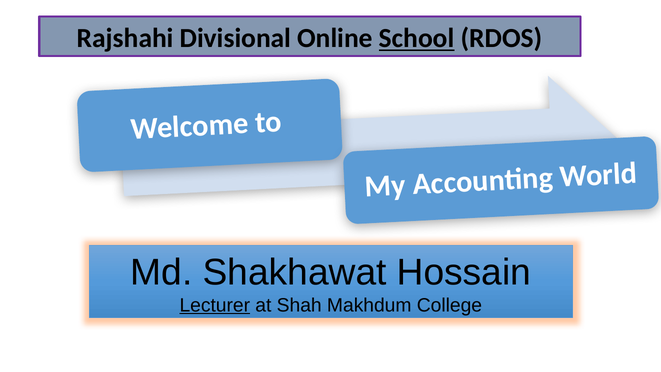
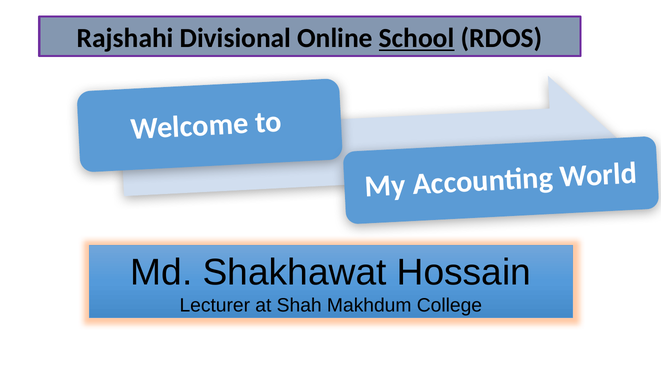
Lecturer underline: present -> none
